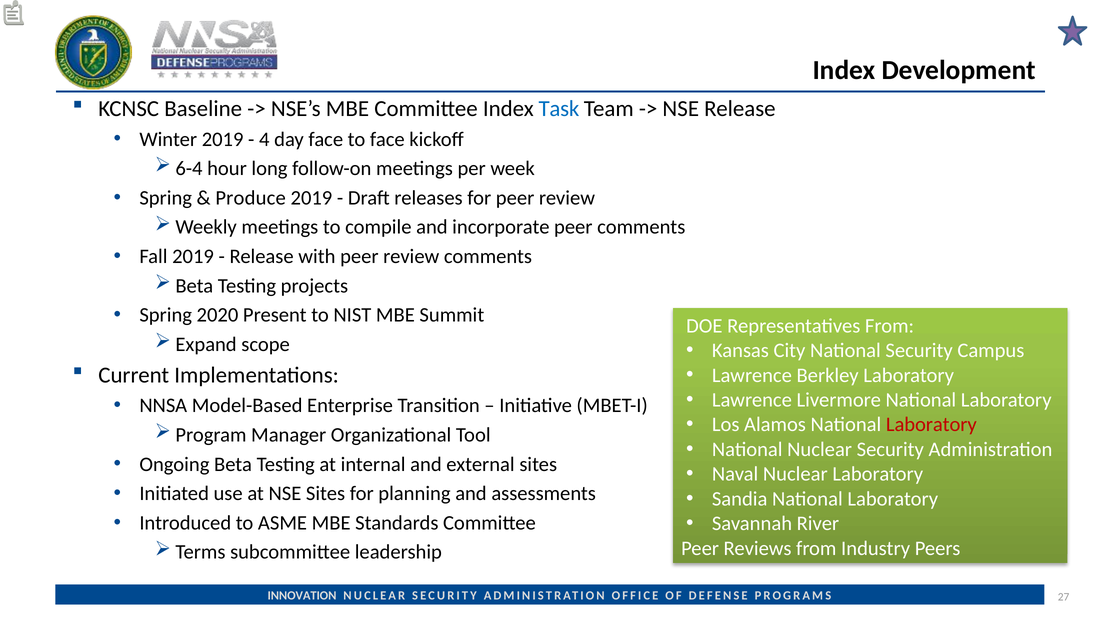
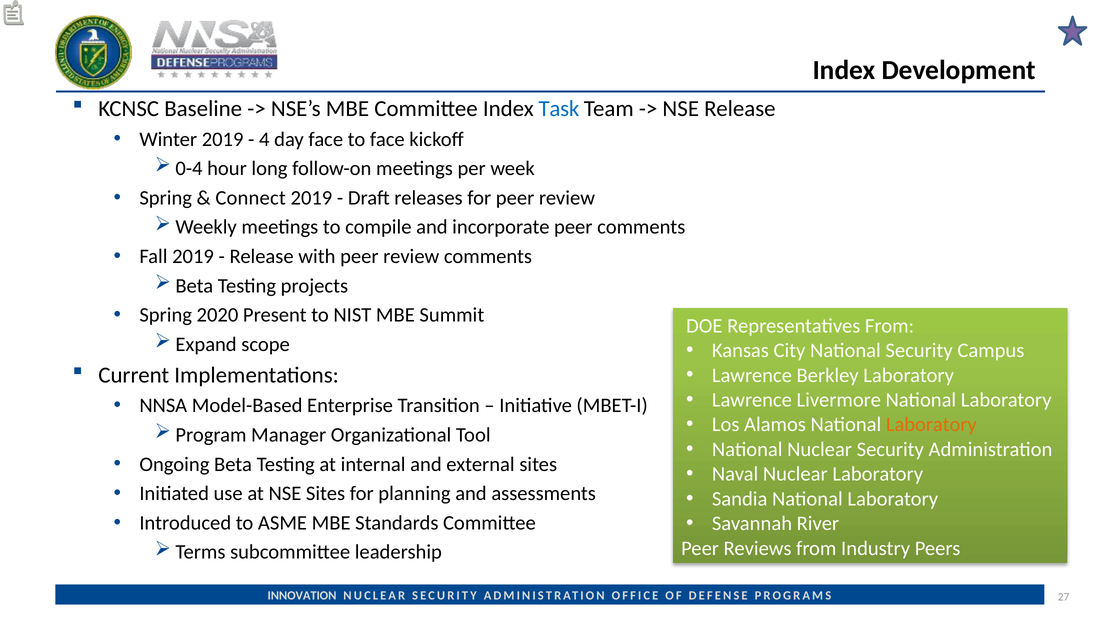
6-4: 6-4 -> 0-4
Produce: Produce -> Connect
Laboratory at (931, 425) colour: red -> orange
